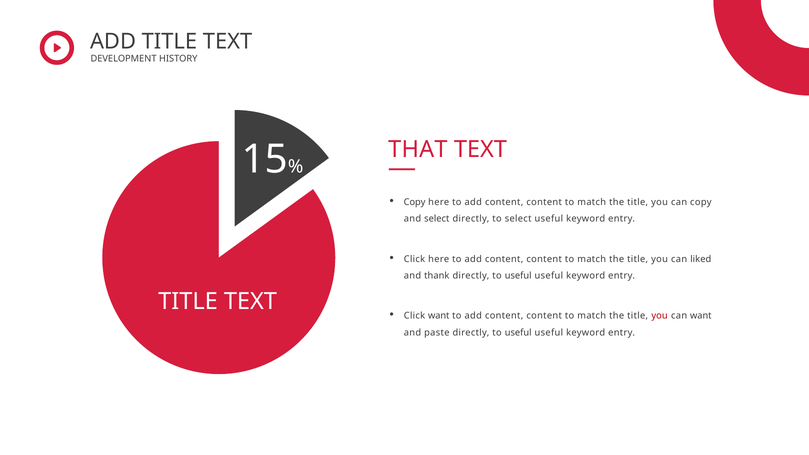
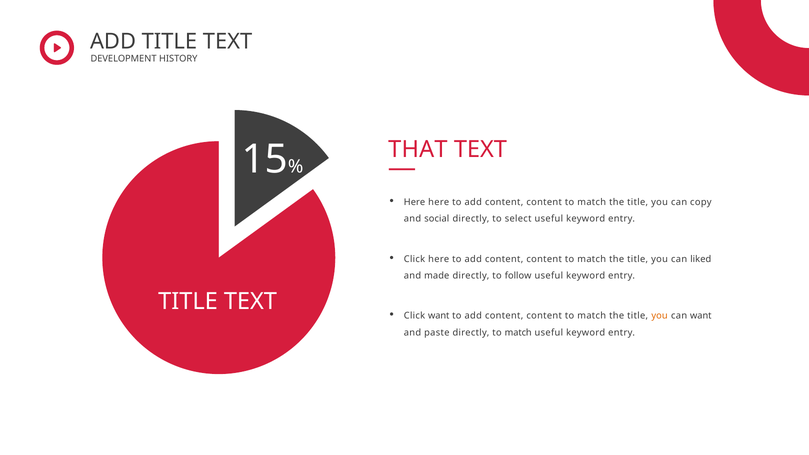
Copy at (415, 202): Copy -> Here
and select: select -> social
thank: thank -> made
useful at (518, 276): useful -> follow
you at (660, 316) colour: red -> orange
paste directly to useful: useful -> match
